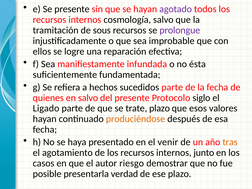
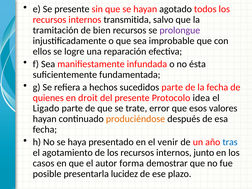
agotado colour: purple -> black
cosmología: cosmología -> transmitida
sous: sous -> bien
en salvo: salvo -> droit
siglo: siglo -> idea
trate plazo: plazo -> error
tras colour: orange -> blue
riesgo: riesgo -> forma
verdad: verdad -> lucidez
